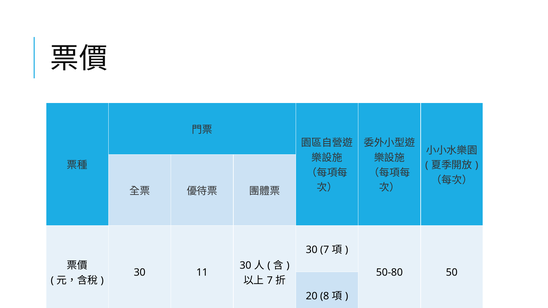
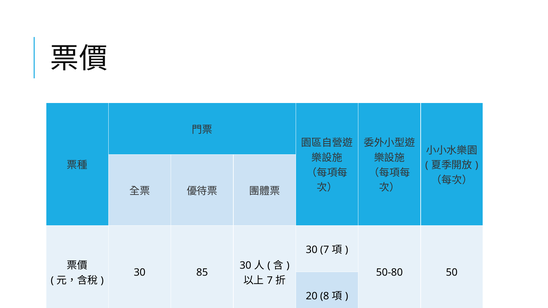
11: 11 -> 85
